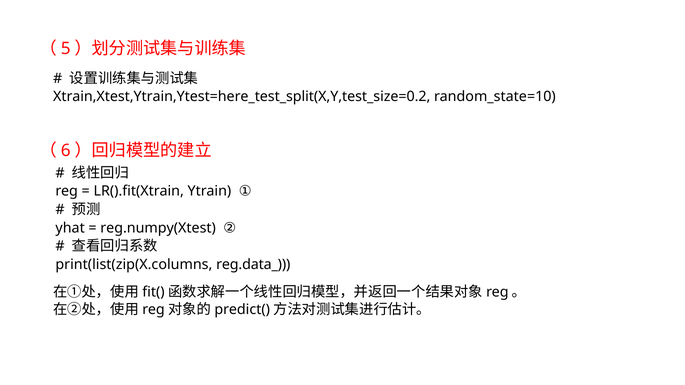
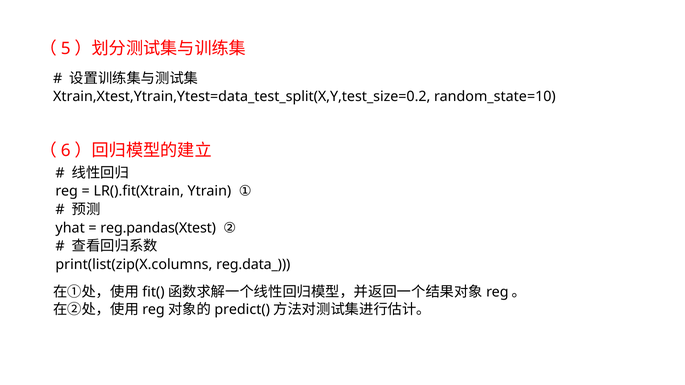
Xtrain,Xtest,Ytrain,Ytest=here_test_split(X,Y,test_size=0.2: Xtrain,Xtest,Ytrain,Ytest=here_test_split(X,Y,test_size=0.2 -> Xtrain,Xtest,Ytrain,Ytest=data_test_split(X,Y,test_size=0.2
reg.numpy(Xtest: reg.numpy(Xtest -> reg.pandas(Xtest
